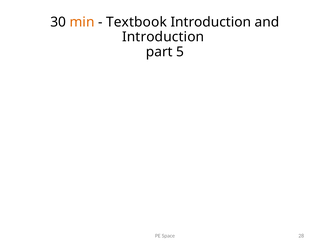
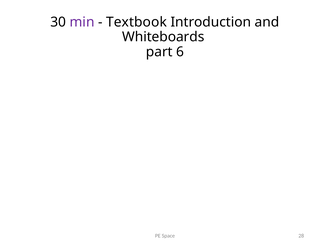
min colour: orange -> purple
Introduction at (163, 37): Introduction -> Whiteboards
5: 5 -> 6
